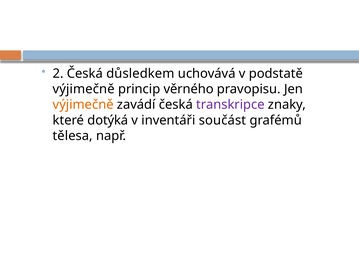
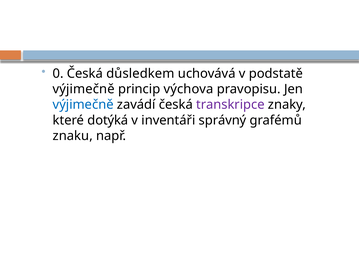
2: 2 -> 0
věrného: věrného -> výchova
výjimečně at (83, 104) colour: orange -> blue
součást: součást -> správný
tělesa: tělesa -> znaku
